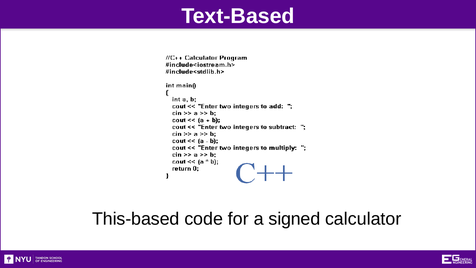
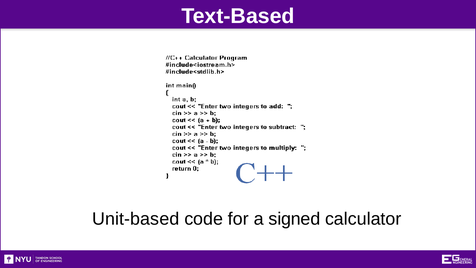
This-based: This-based -> Unit-based
